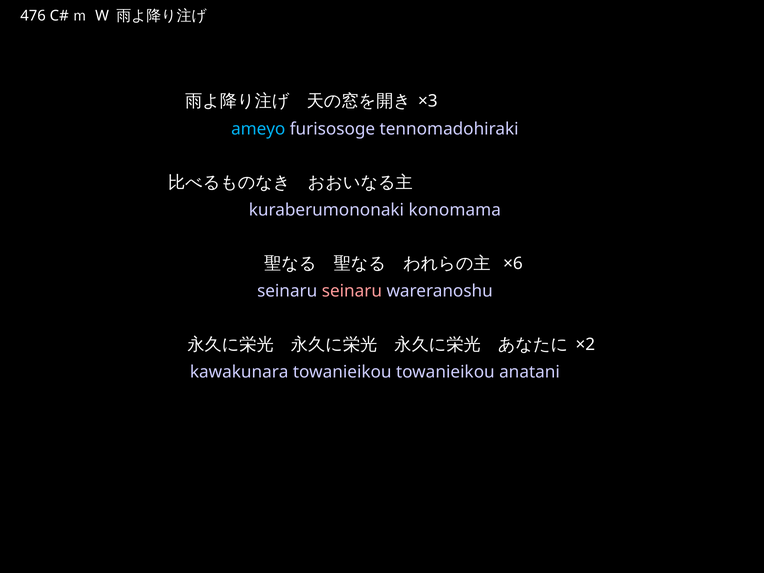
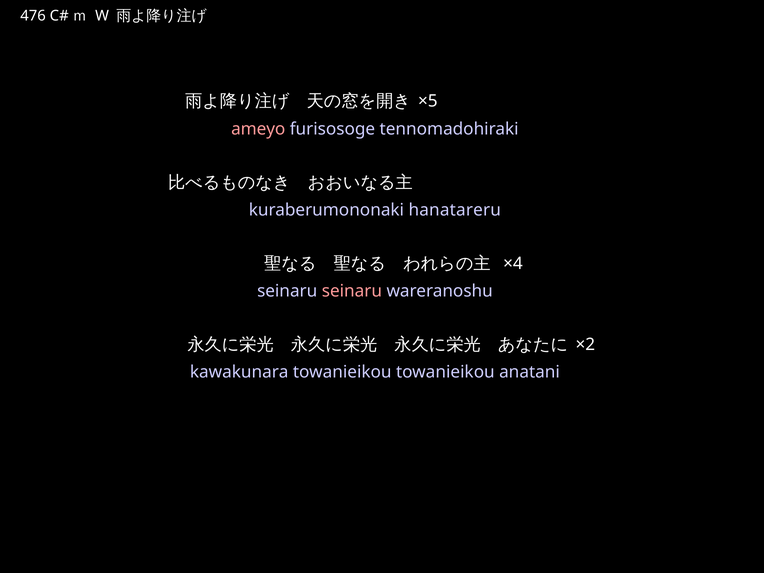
×3: ×3 -> ×5
ameyo colour: light blue -> pink
konomama: konomama -> hanatareru
×6: ×6 -> ×4
